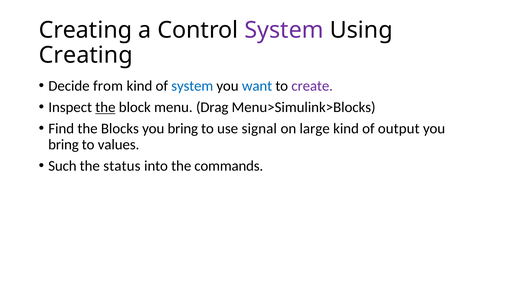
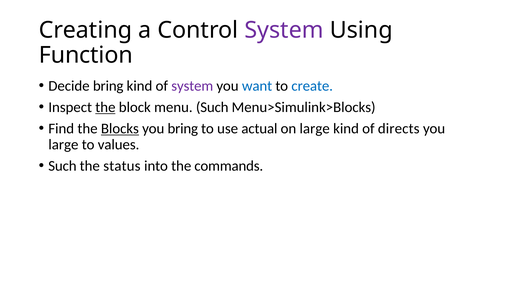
Creating at (86, 55): Creating -> Function
Decide from: from -> bring
system at (192, 86) colour: blue -> purple
create colour: purple -> blue
menu Drag: Drag -> Such
Blocks underline: none -> present
signal: signal -> actual
output: output -> directs
bring at (63, 145): bring -> large
